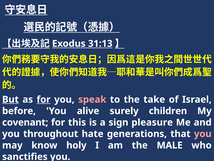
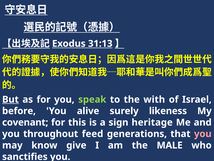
for at (44, 99) underline: present -> none
speak colour: pink -> light green
take: take -> with
children: children -> likeness
pleasure: pleasure -> heritage
hate: hate -> feed
holy: holy -> give
